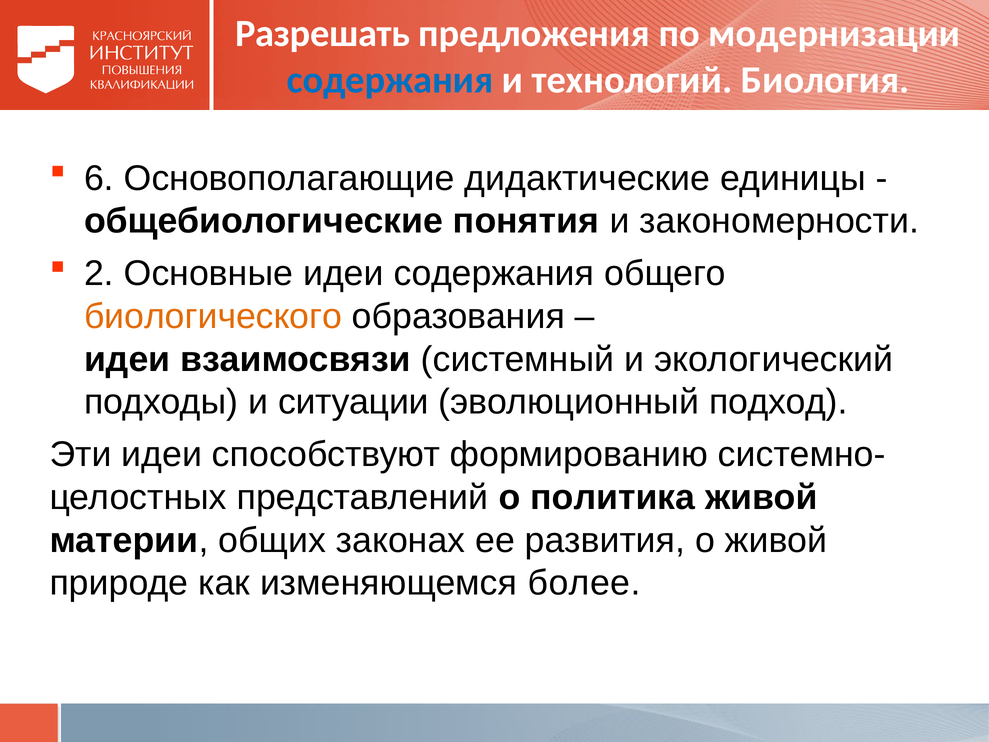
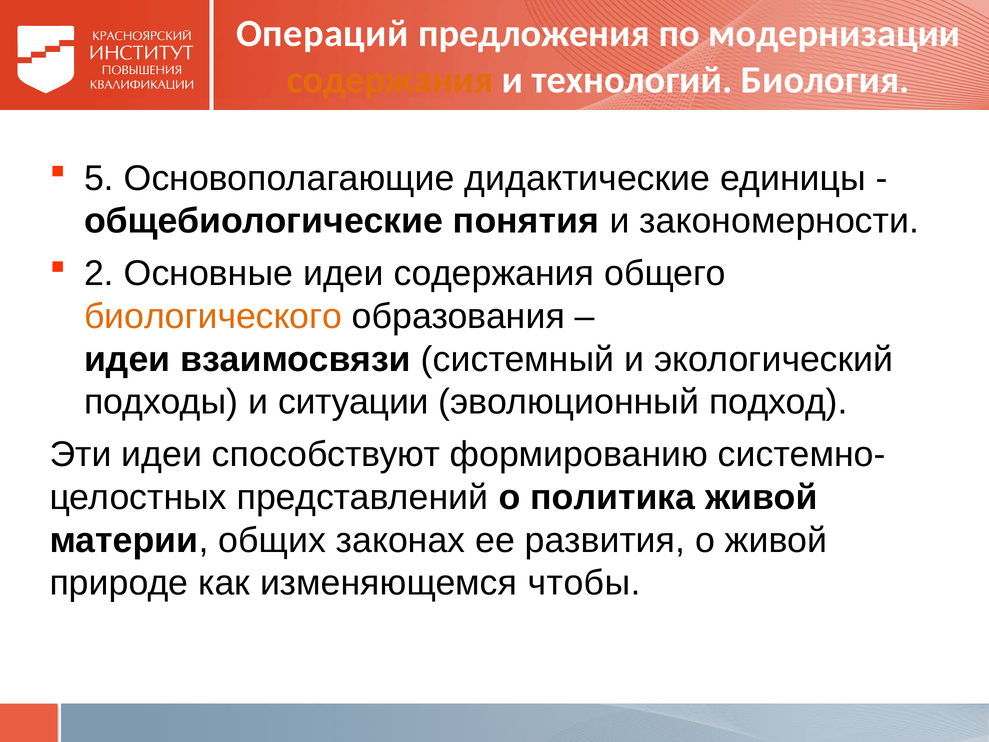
Разрешать: Разрешать -> Операций
содержания at (390, 80) colour: blue -> orange
6: 6 -> 5
более: более -> чтобы
